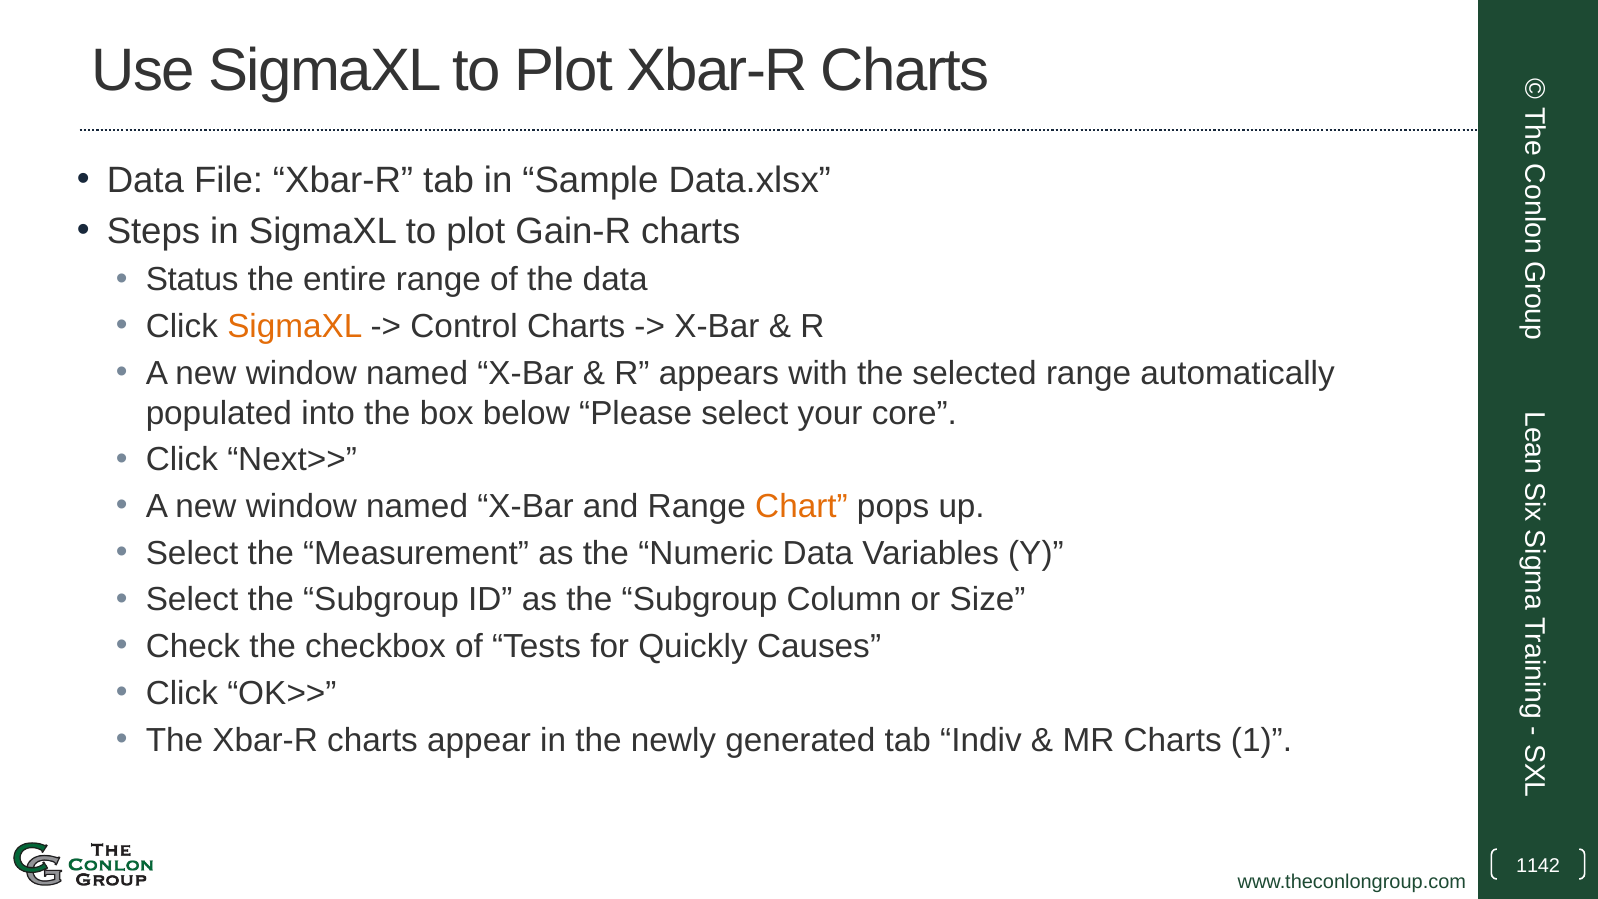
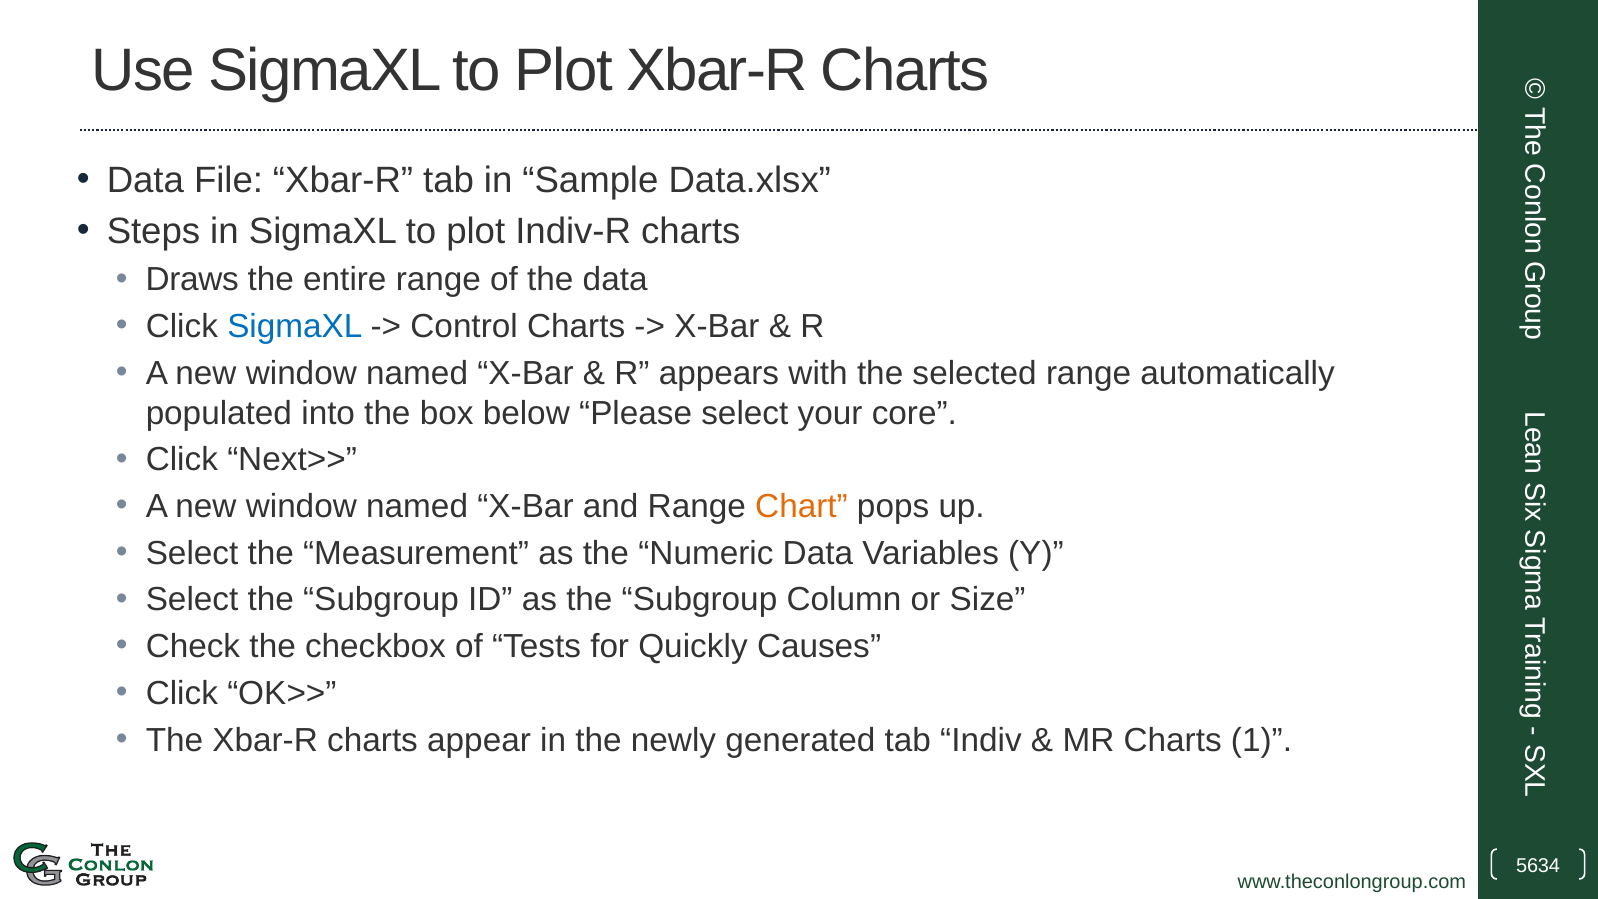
Gain-R: Gain-R -> Indiv-R
Status: Status -> Draws
SigmaXL at (295, 327) colour: orange -> blue
1142: 1142 -> 5634
